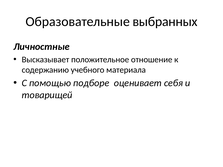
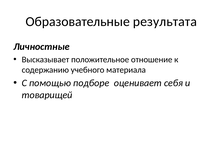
выбранных: выбранных -> результата
